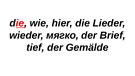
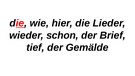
мягко: мягко -> schon
